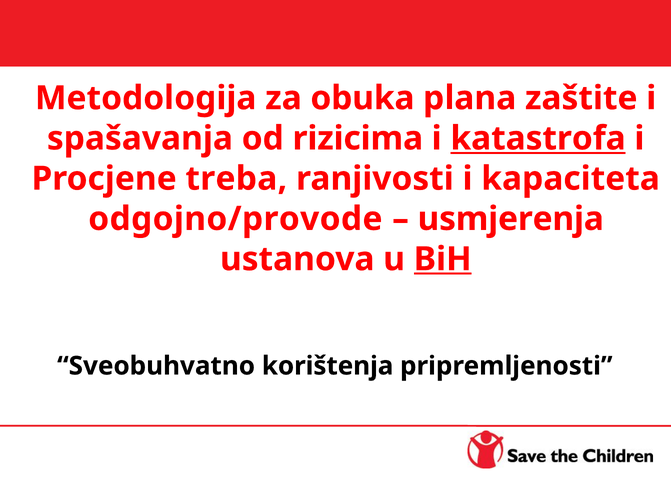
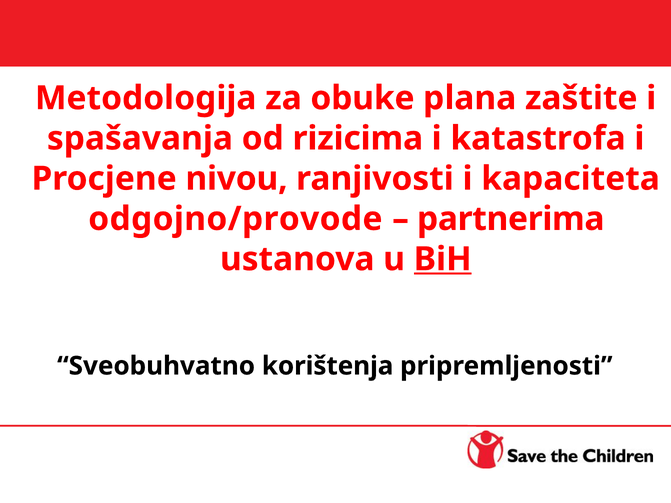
obuka: obuka -> obuke
katastrofa underline: present -> none
treba: treba -> nivou
usmjerenja: usmjerenja -> partnerima
